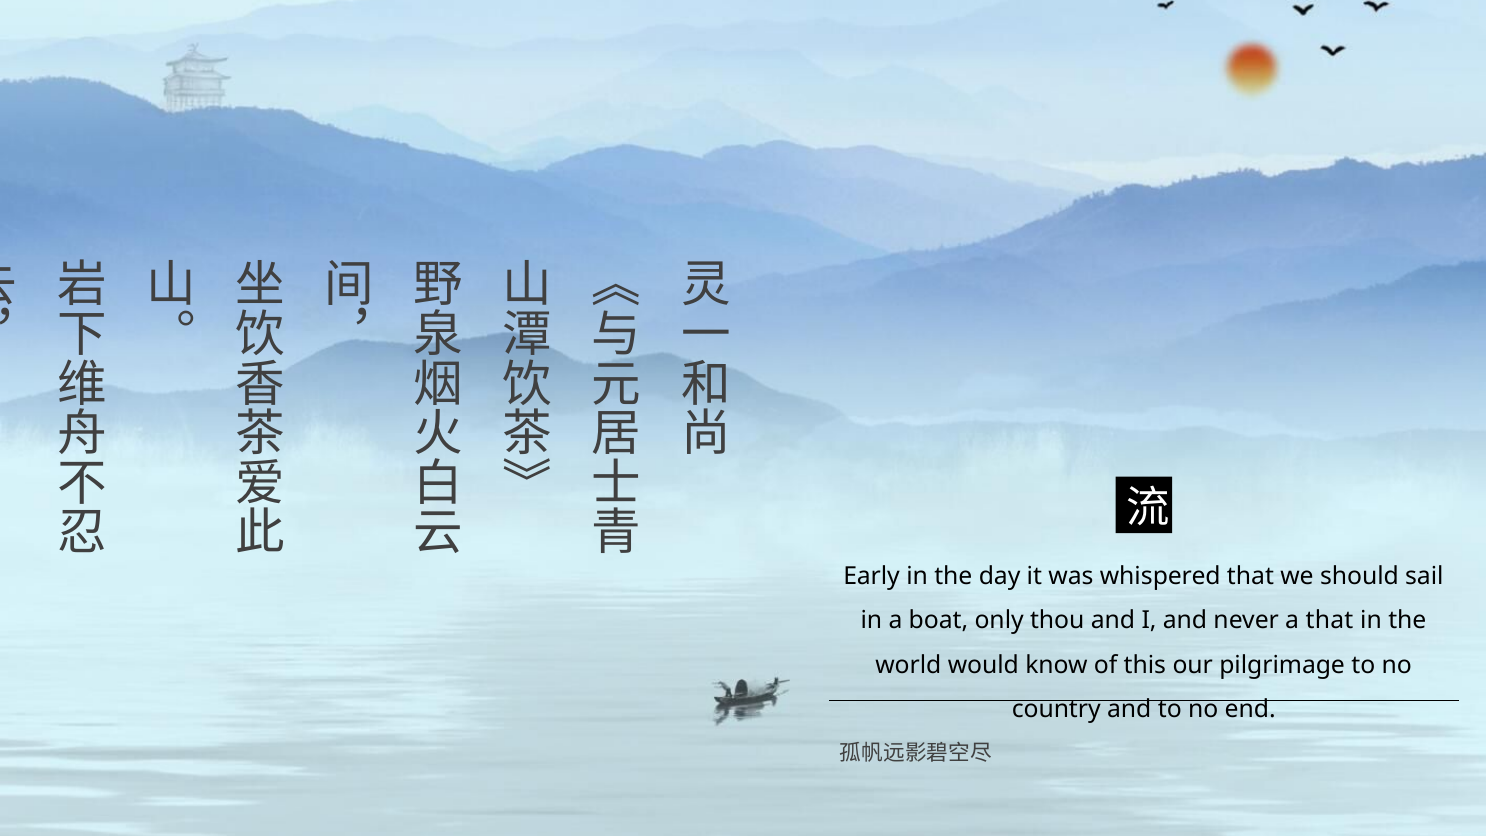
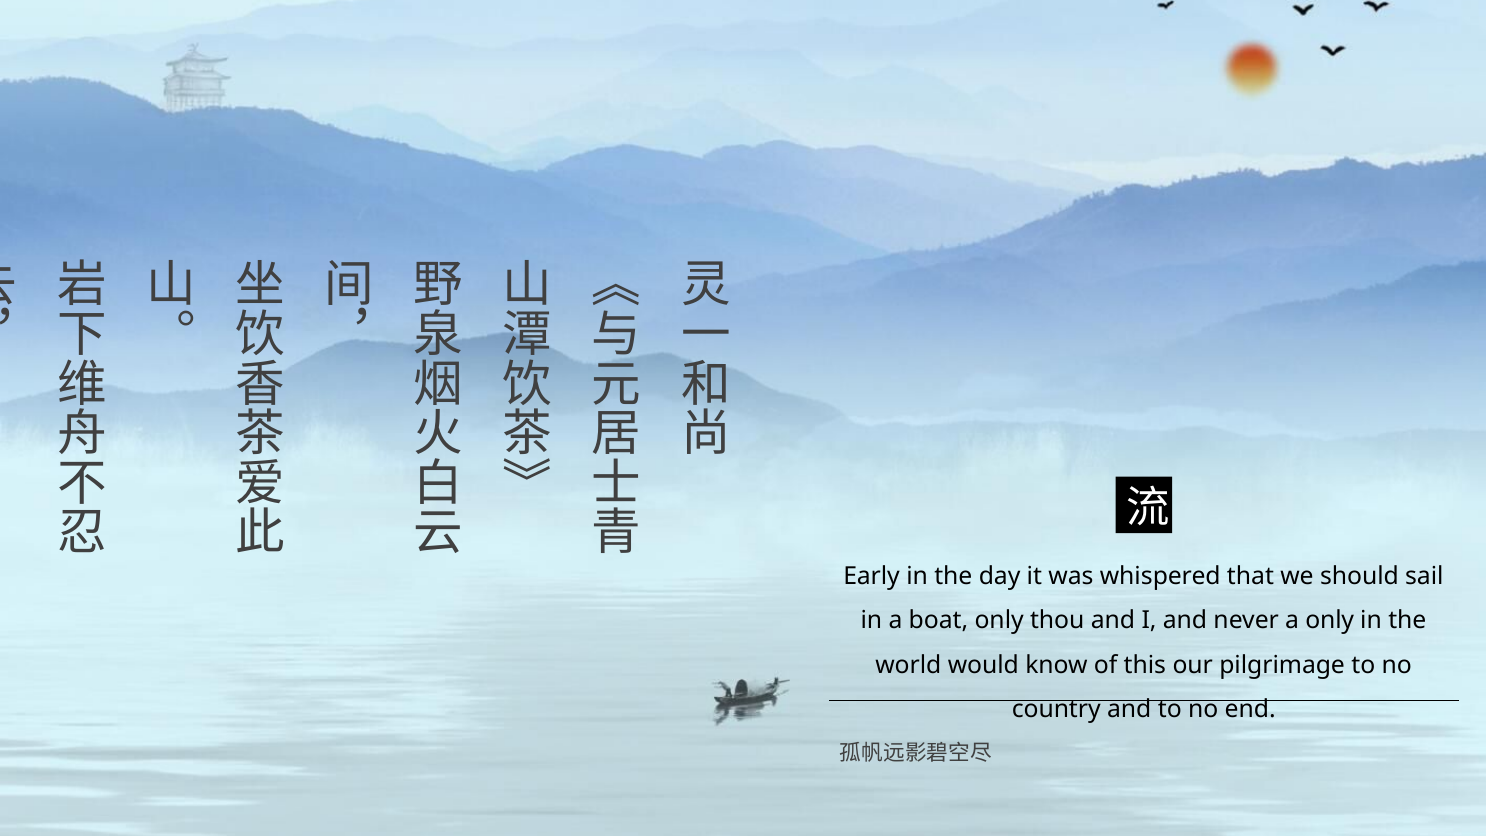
a that: that -> only
